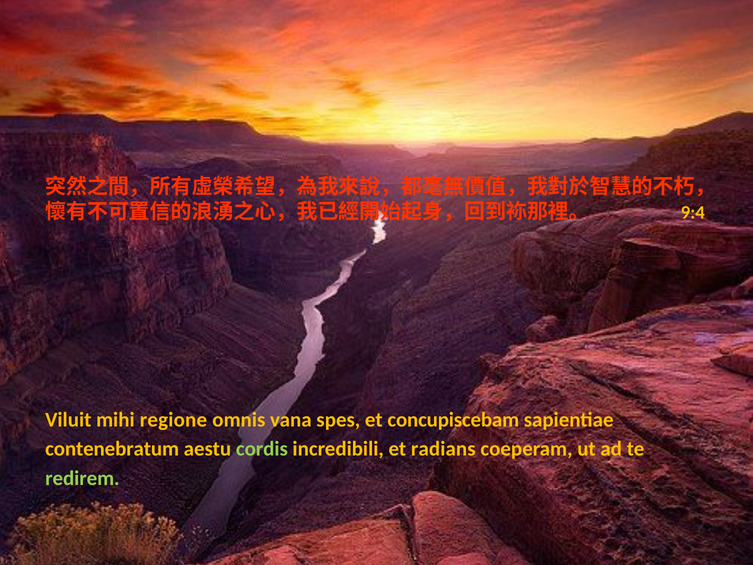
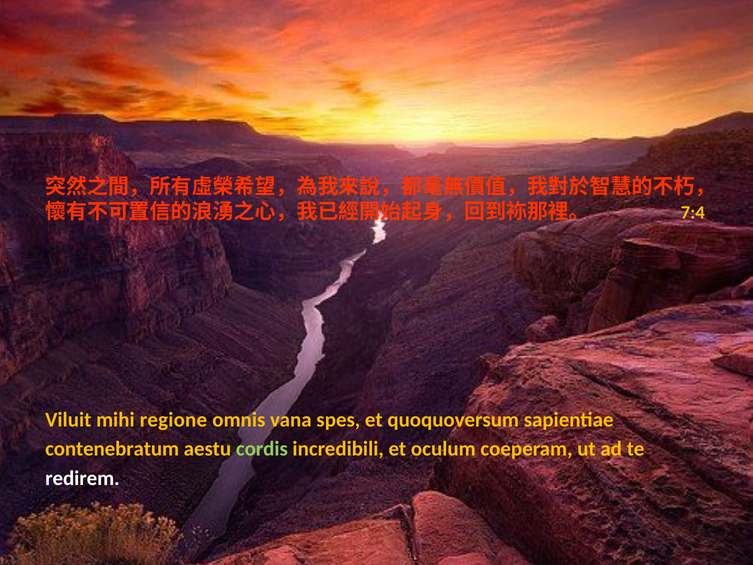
9:4: 9:4 -> 7:4
concupiscebam: concupiscebam -> quoquoversum
radians: radians -> oculum
redirem colour: light green -> white
